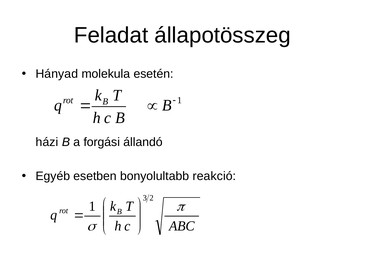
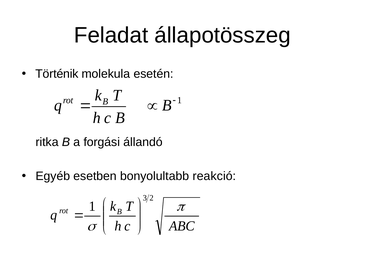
Hányad: Hányad -> Történik
házi: házi -> ritka
